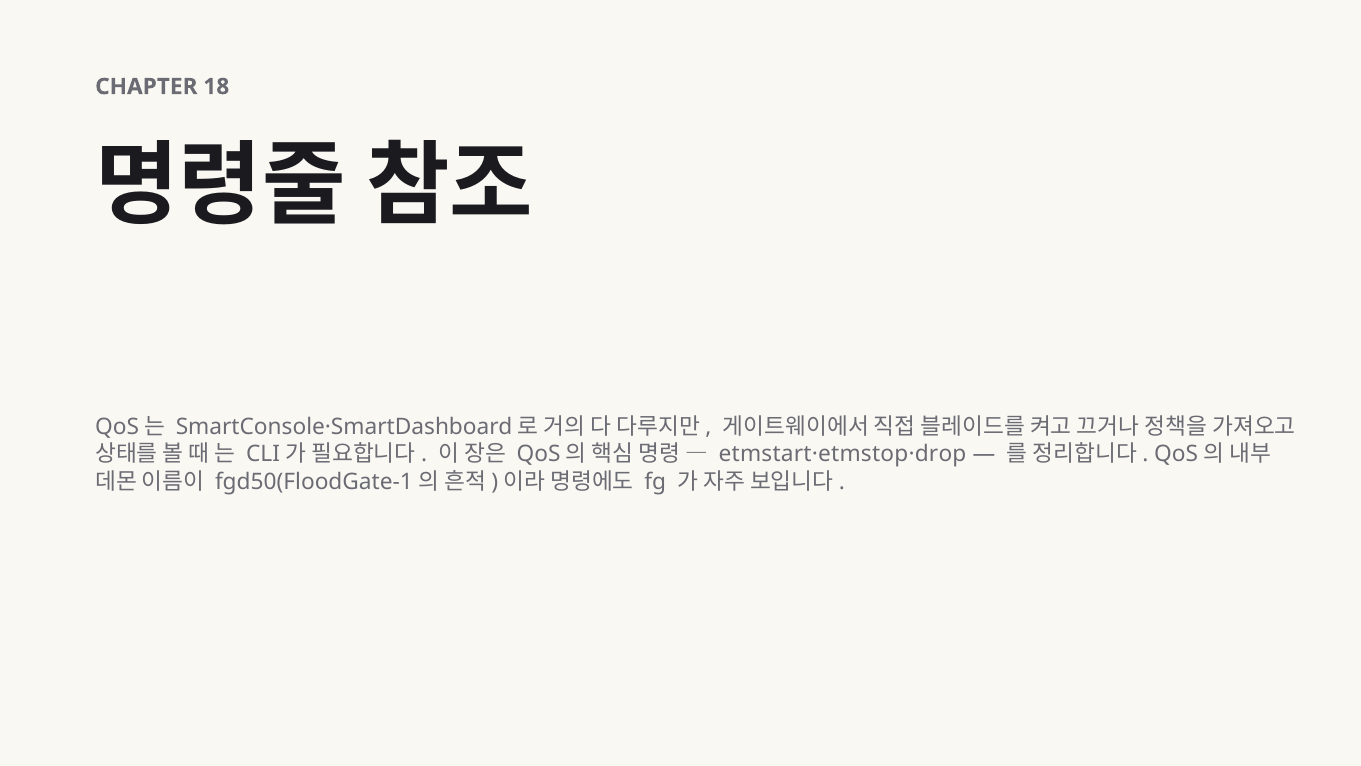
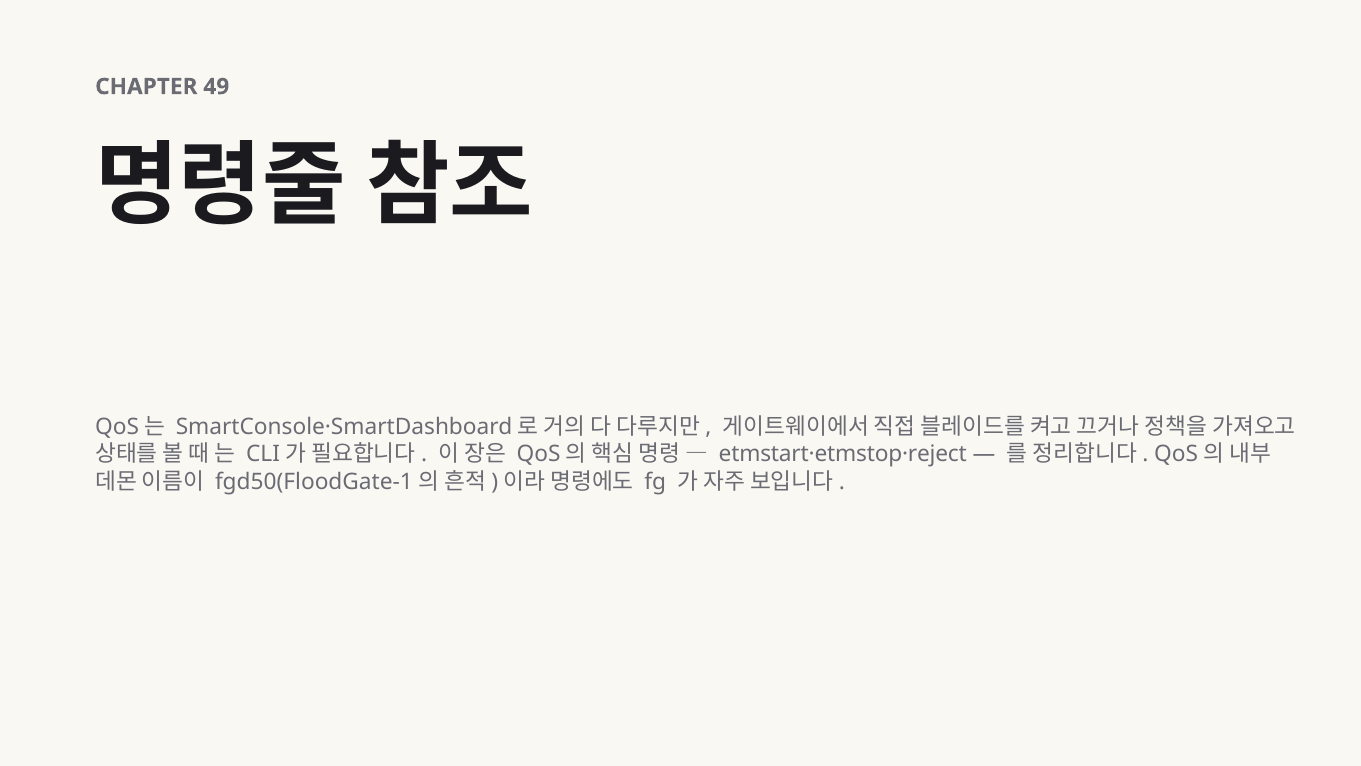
18: 18 -> 49
etmstart·etmstop·drop: etmstart·etmstop·drop -> etmstart·etmstop·reject
